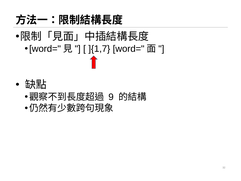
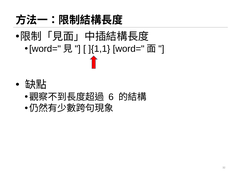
]{1,7: ]{1,7 -> ]{1,1
9: 9 -> 6
